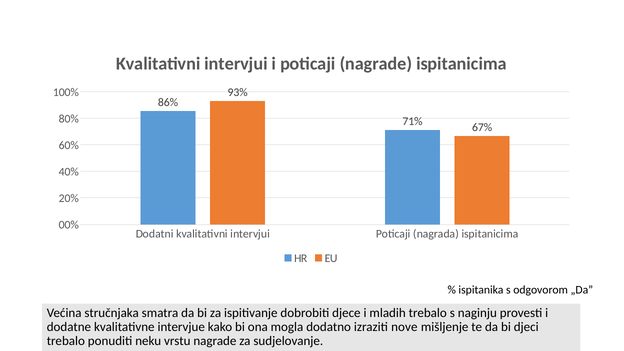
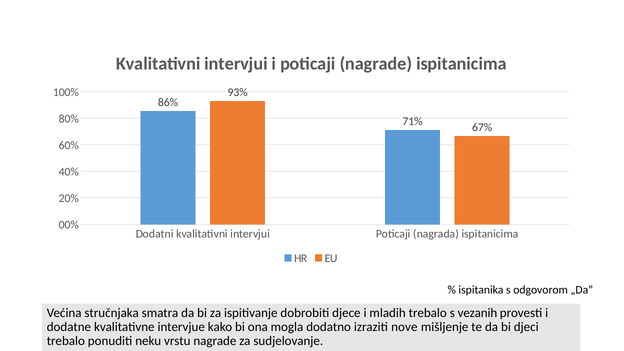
naginju: naginju -> vezanih
